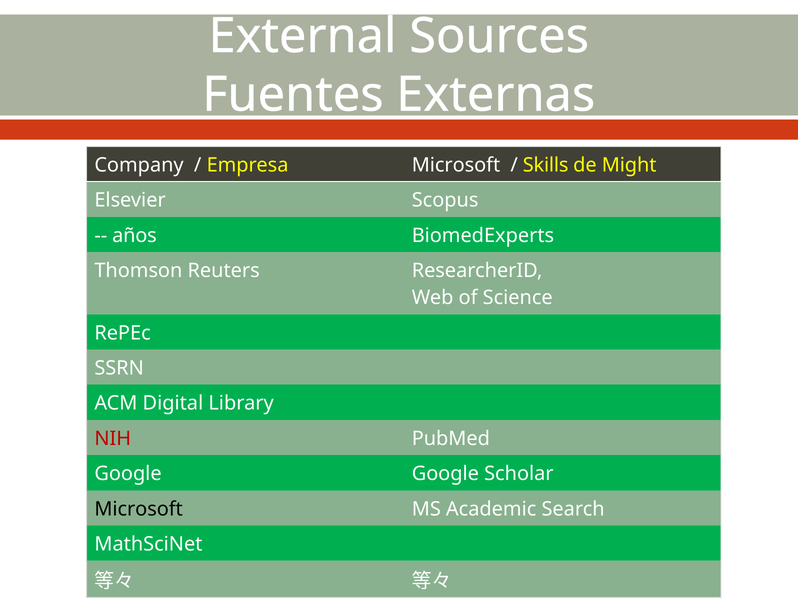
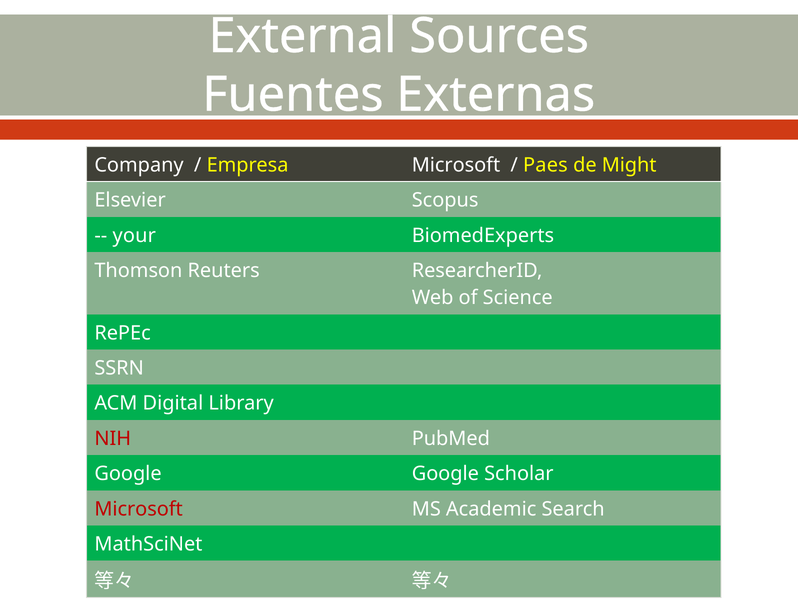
Skills: Skills -> Paes
años: años -> your
Microsoft at (139, 509) colour: black -> red
